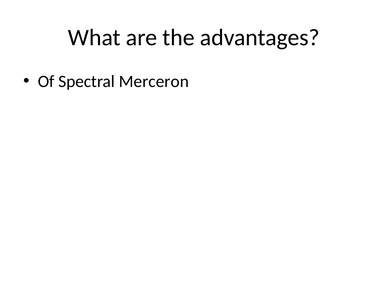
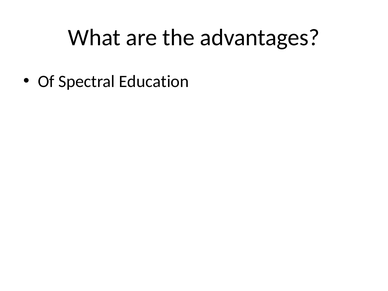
Merceron: Merceron -> Education
